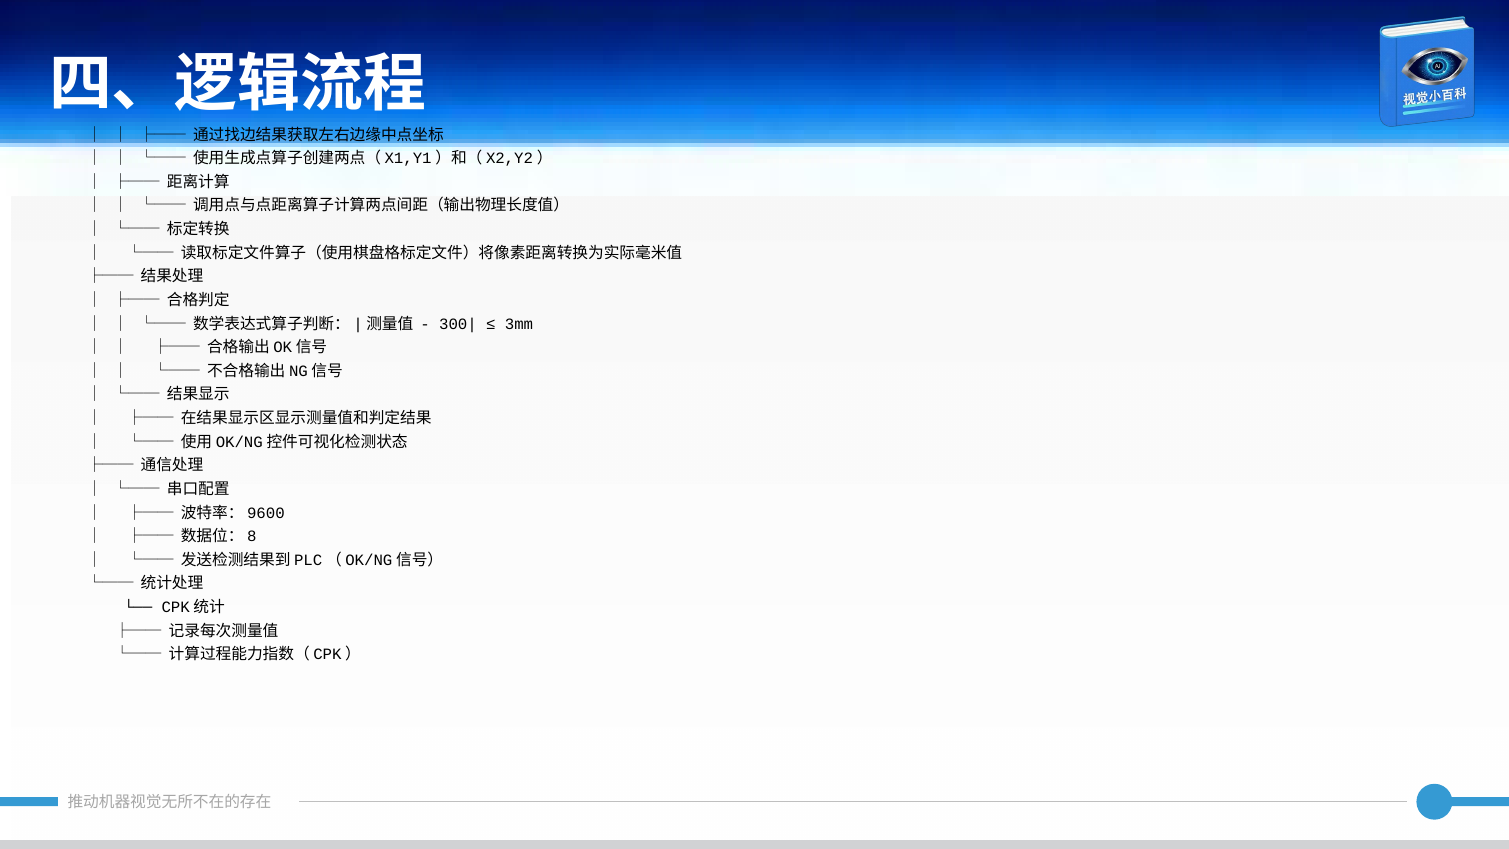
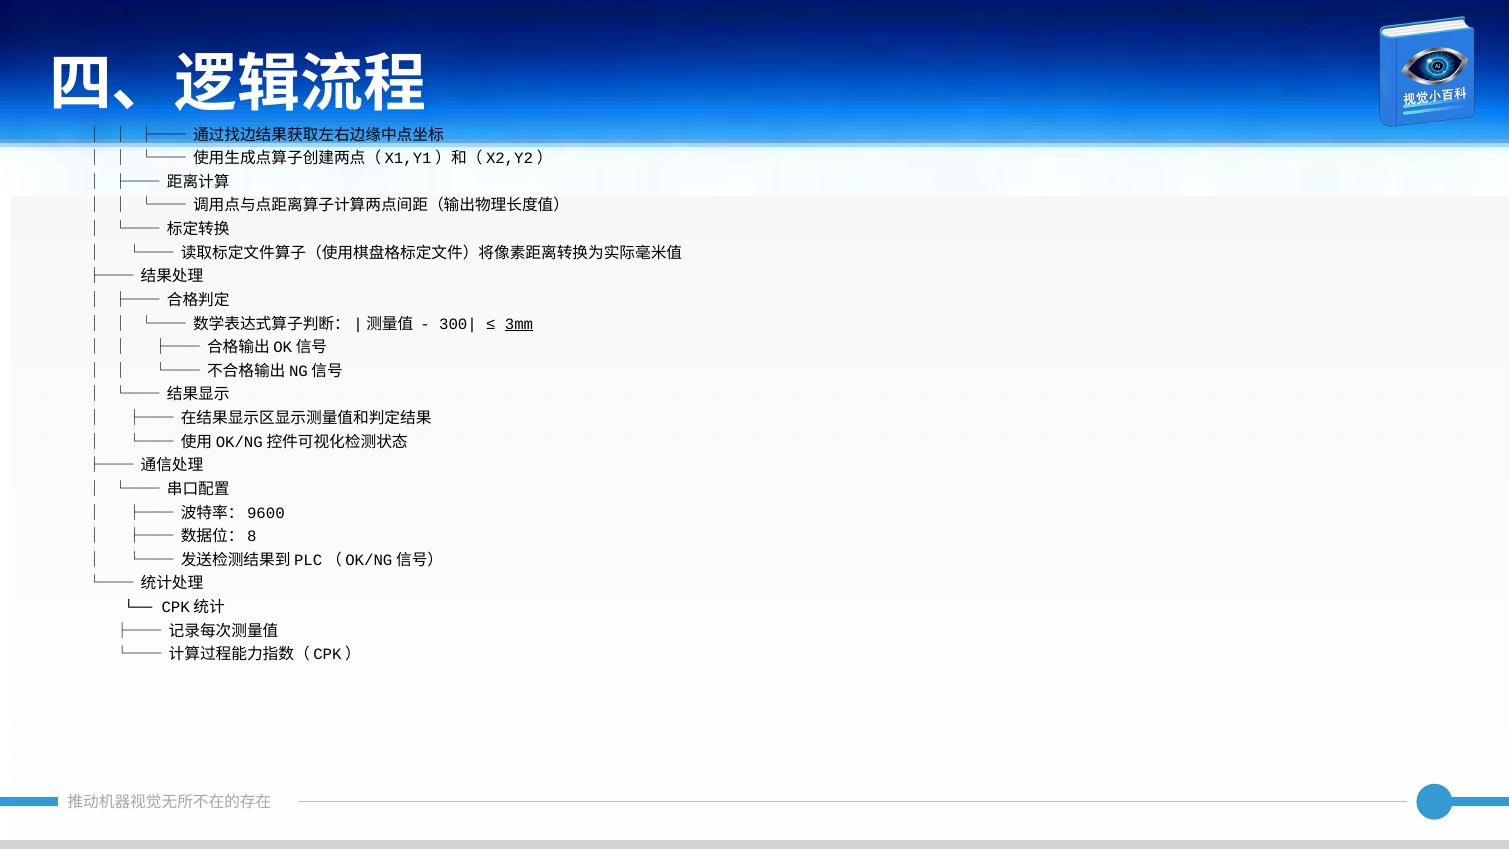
3mm underline: none -> present
